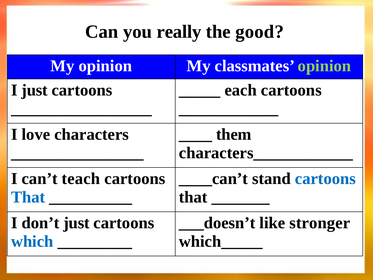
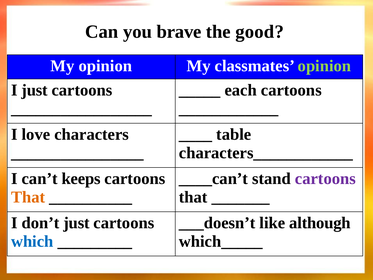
really: really -> brave
them: them -> table
teach: teach -> keeps
cartoons at (325, 179) colour: blue -> purple
That at (28, 197) colour: blue -> orange
stronger: stronger -> although
